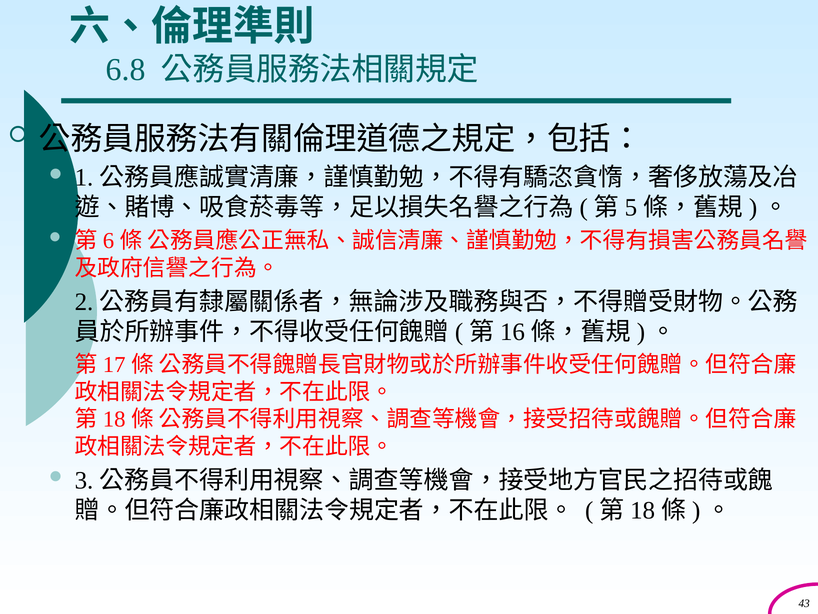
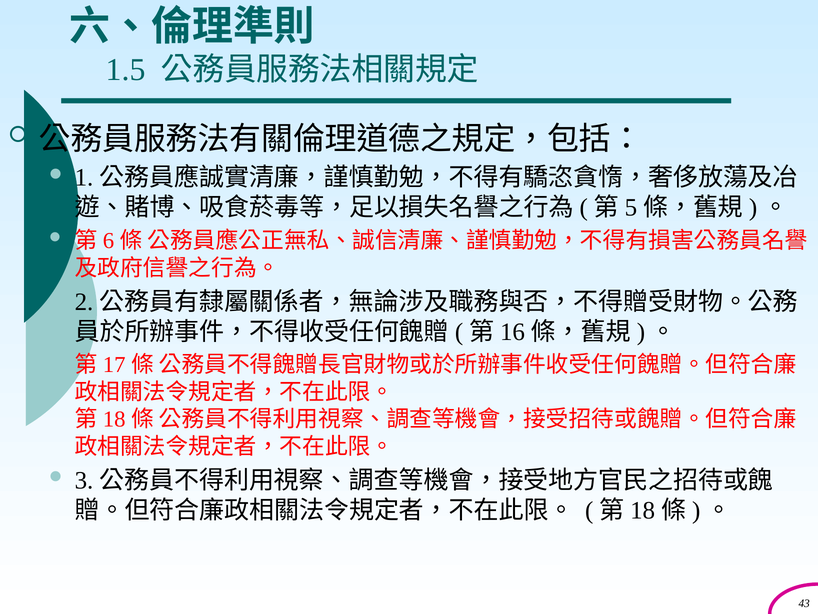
6.8: 6.8 -> 1.5
